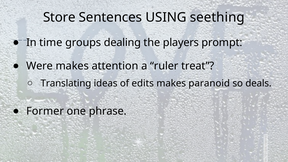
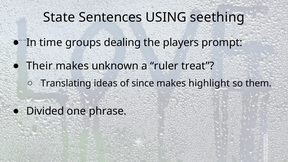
Store: Store -> State
Were: Were -> Their
attention: attention -> unknown
edits: edits -> since
paranoid: paranoid -> highlight
deals: deals -> them
Former: Former -> Divided
